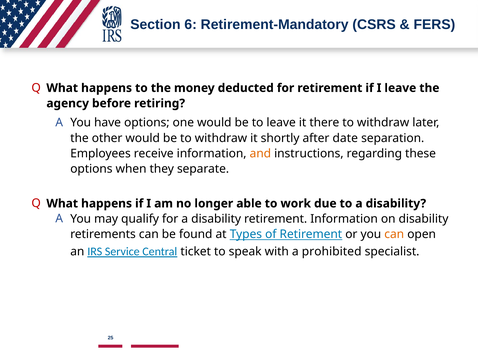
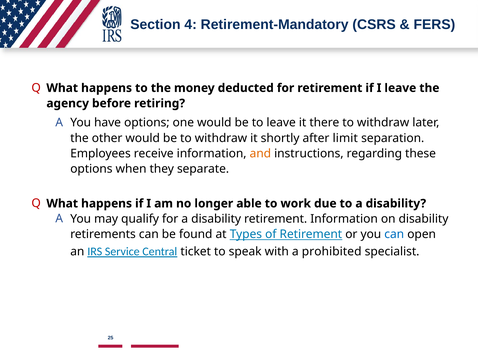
6: 6 -> 4
date: date -> limit
can at (394, 234) colour: orange -> blue
